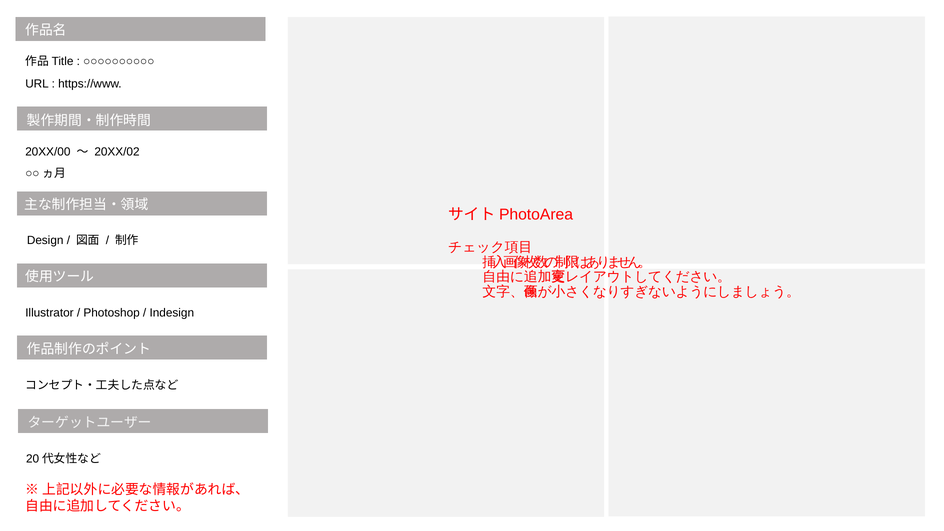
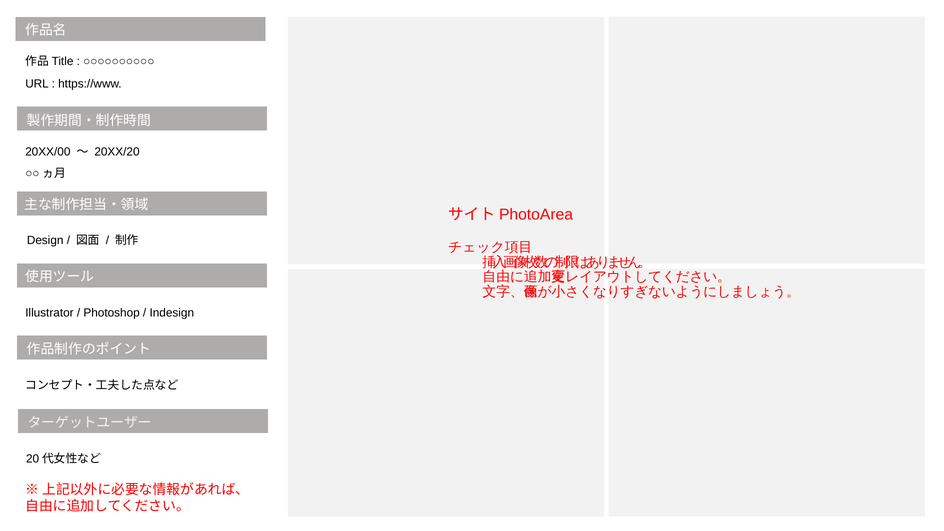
20XX/02: 20XX/02 -> 20XX/20
